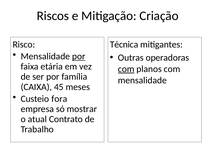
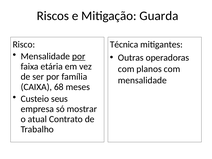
Criação: Criação -> Guarda
com at (126, 69) underline: present -> none
45: 45 -> 68
fora: fora -> seus
